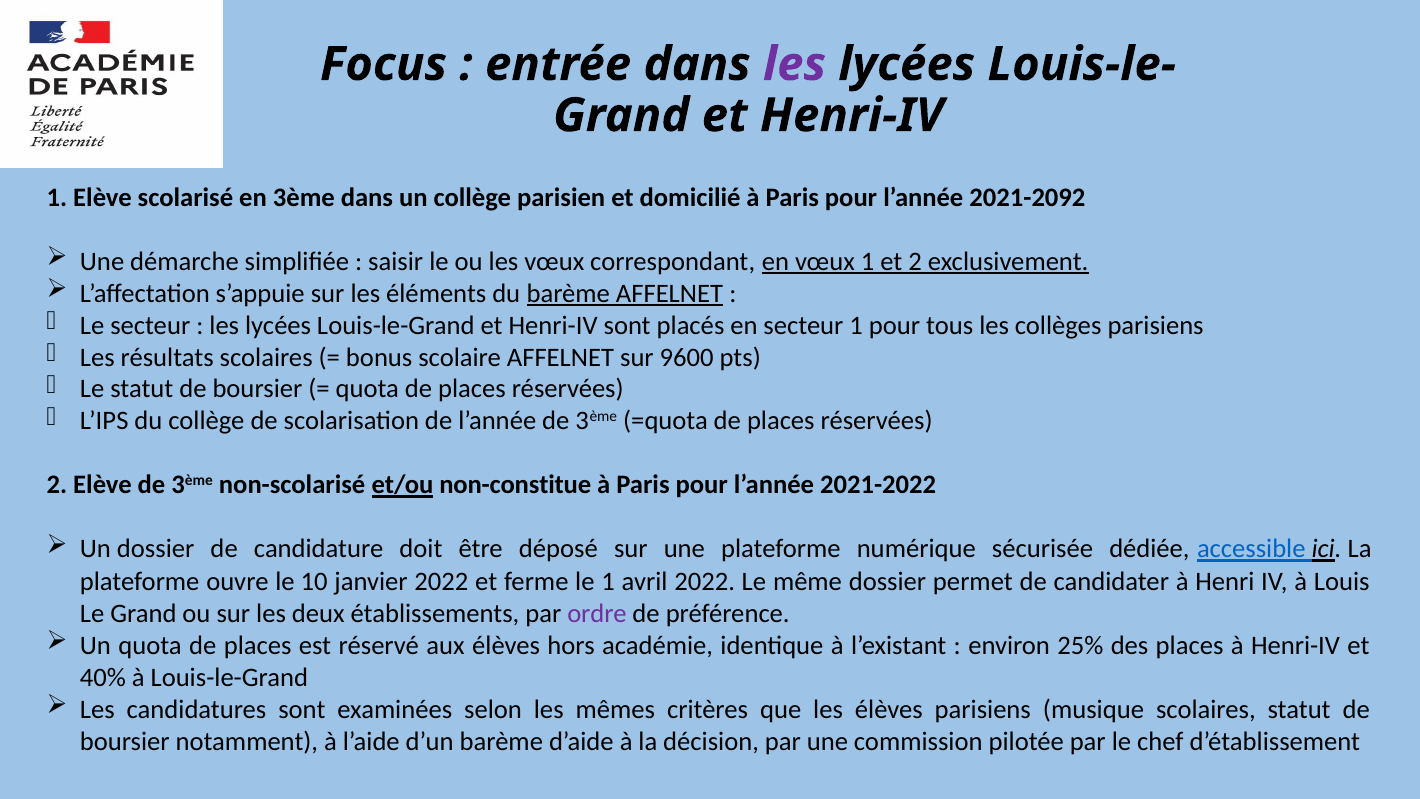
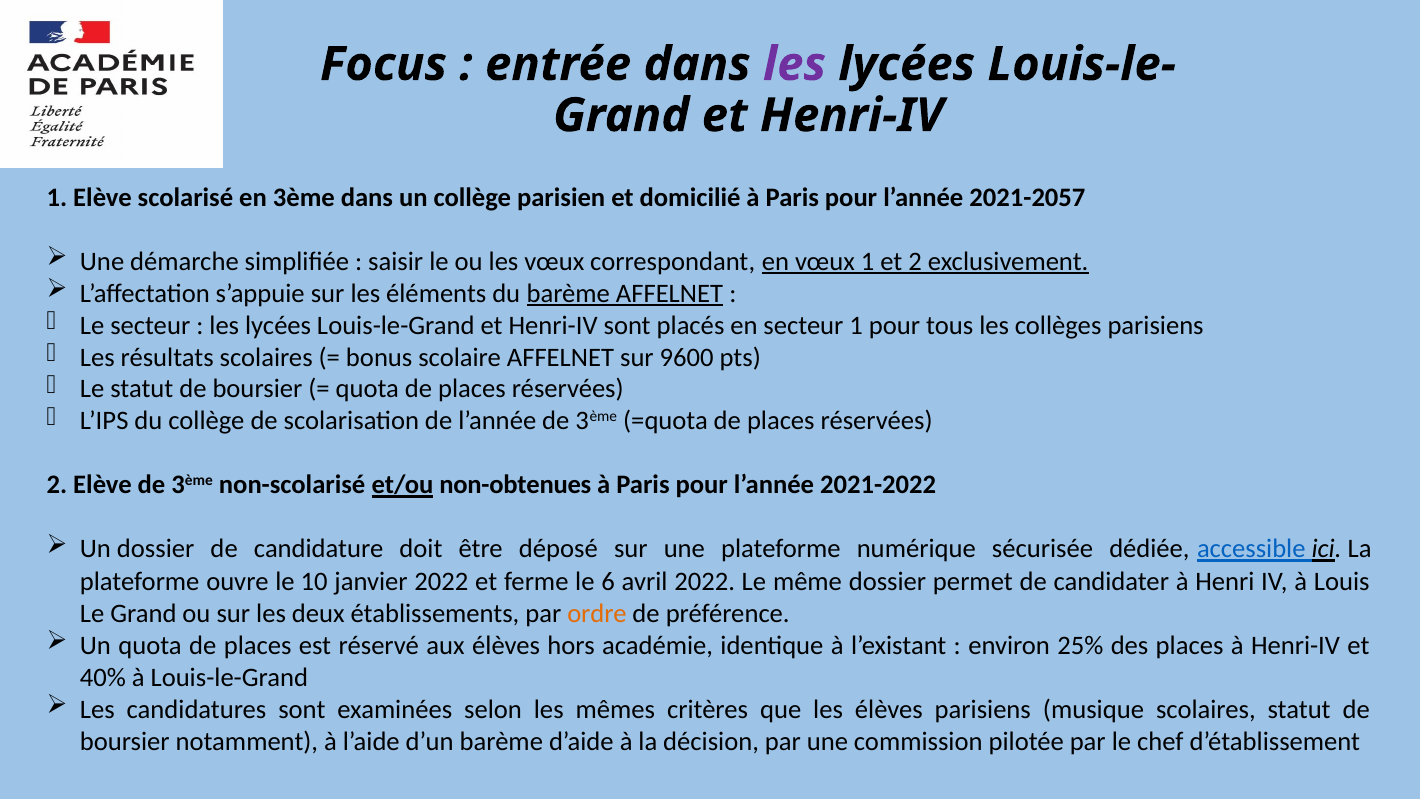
2021-2092: 2021-2092 -> 2021-2057
non-constitue: non-constitue -> non-obtenues
le 1: 1 -> 6
ordre colour: purple -> orange
